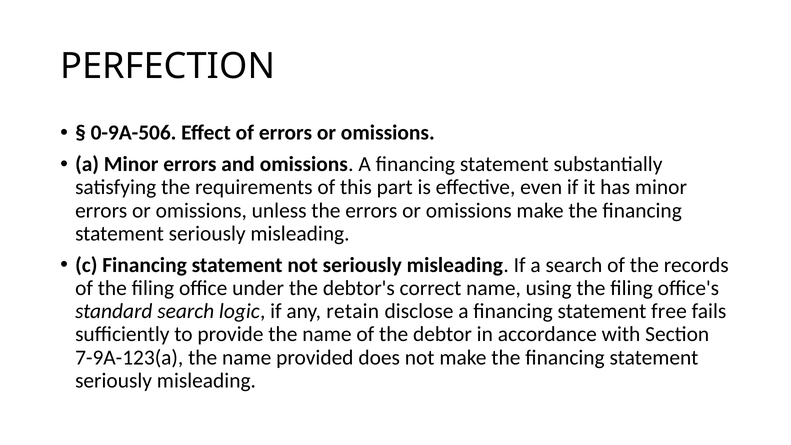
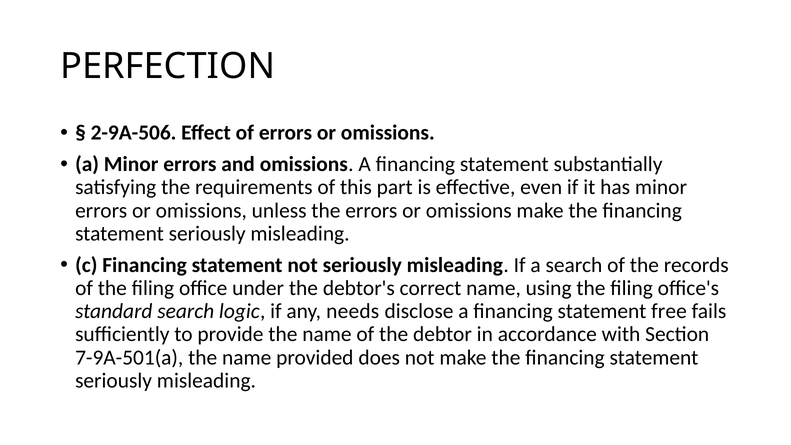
0-9A-506: 0-9A-506 -> 2-9A-506
retain: retain -> needs
7-9A-123(a: 7-9A-123(a -> 7-9A-501(a
